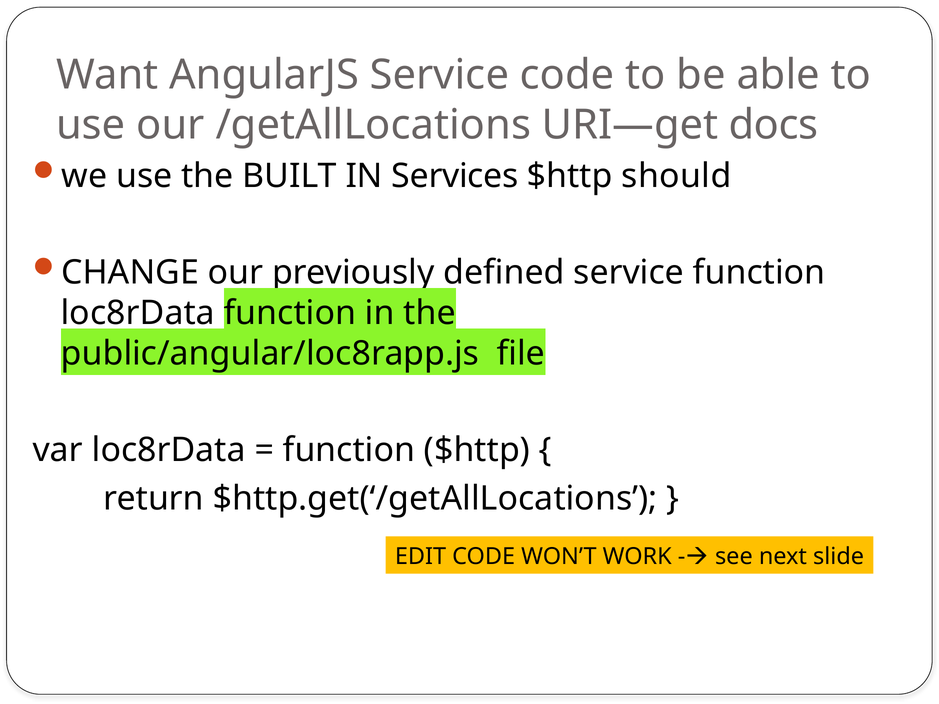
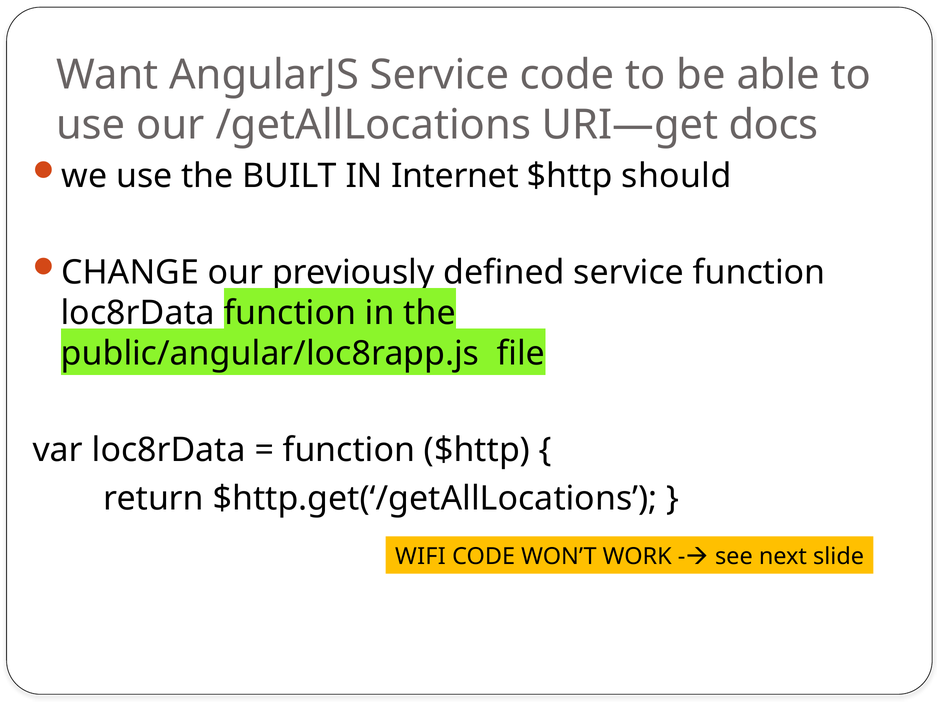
Services: Services -> Internet
EDIT: EDIT -> WIFI
